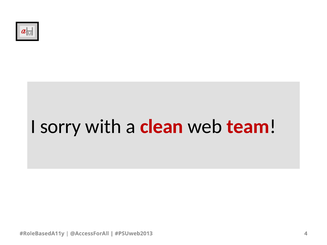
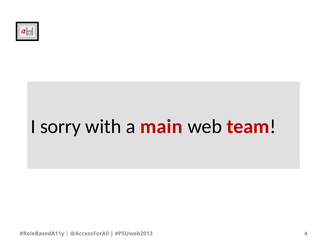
clean: clean -> main
